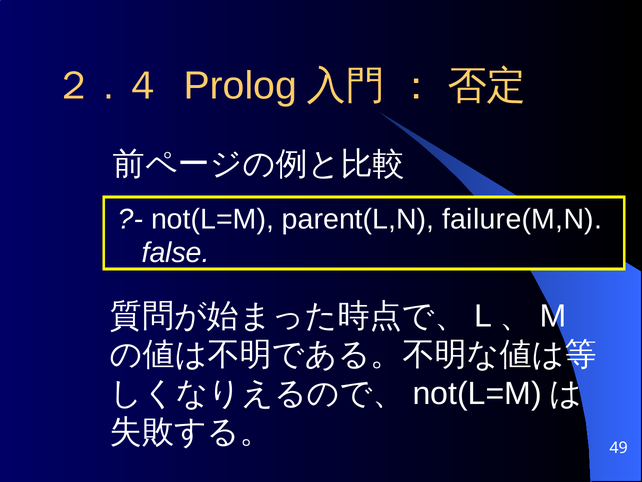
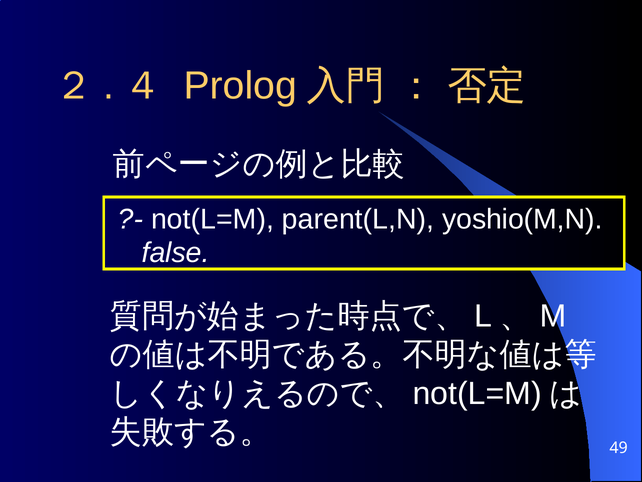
failure(M,N: failure(M,N -> yoshio(M,N
